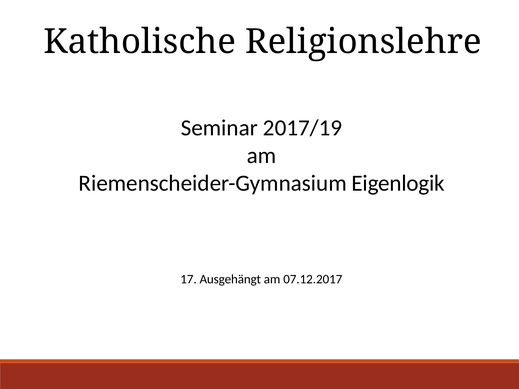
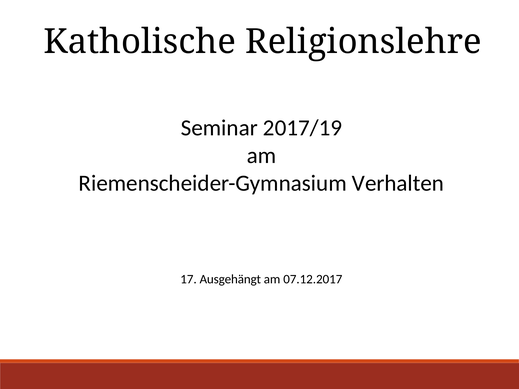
Eigenlogik: Eigenlogik -> Verhalten
